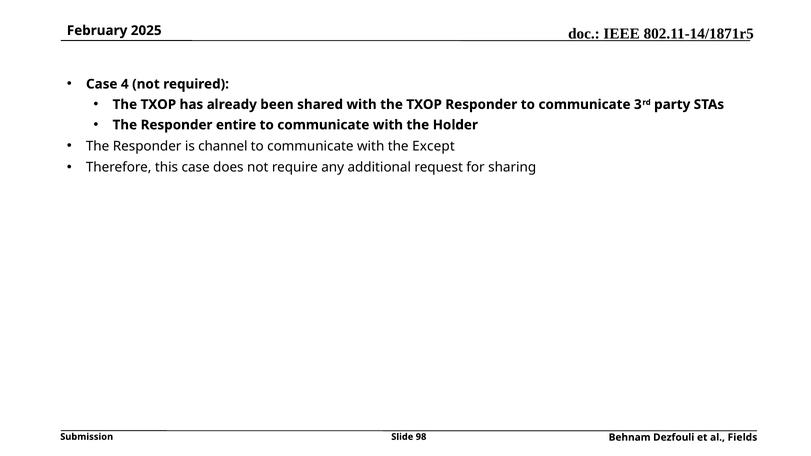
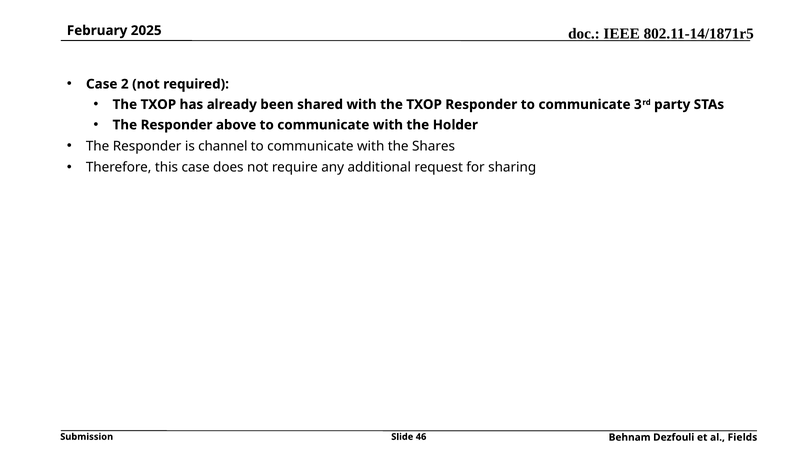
4: 4 -> 2
entire: entire -> above
Except: Except -> Shares
98: 98 -> 46
